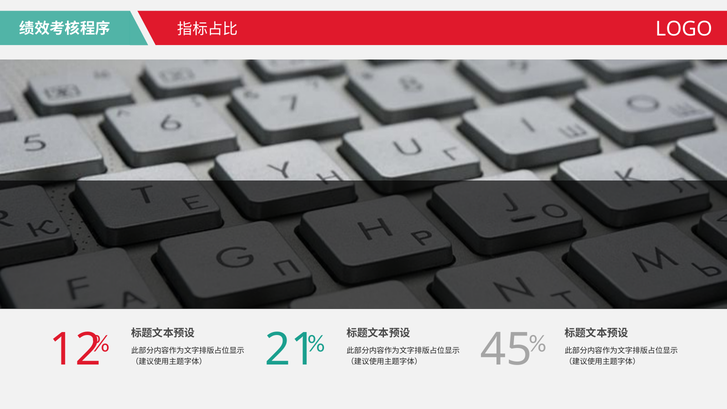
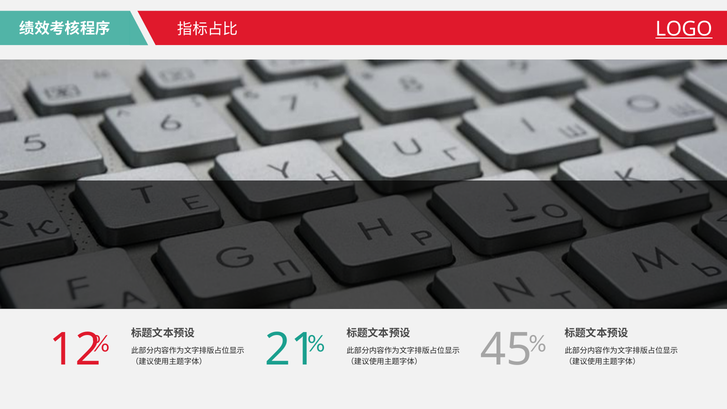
LOGO underline: none -> present
